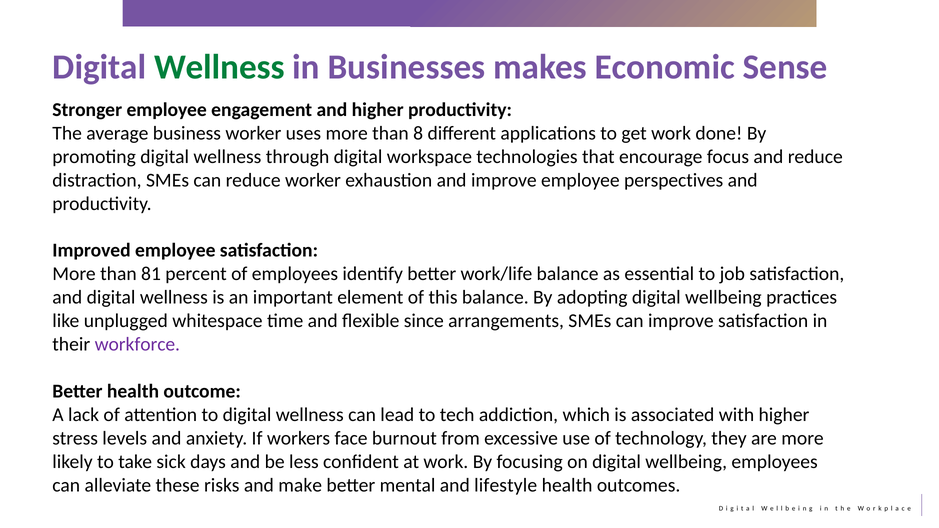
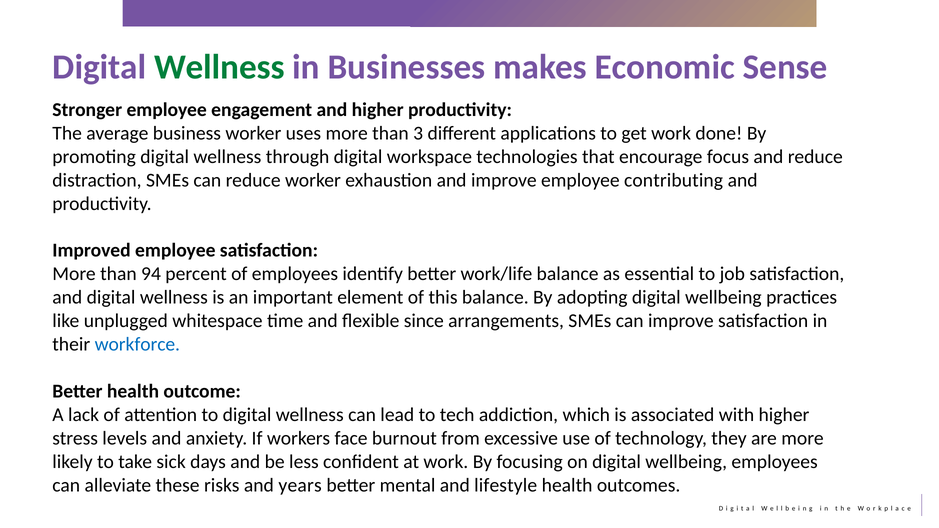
8: 8 -> 3
perspectives: perspectives -> contributing
81: 81 -> 94
workforce colour: purple -> blue
make: make -> years
